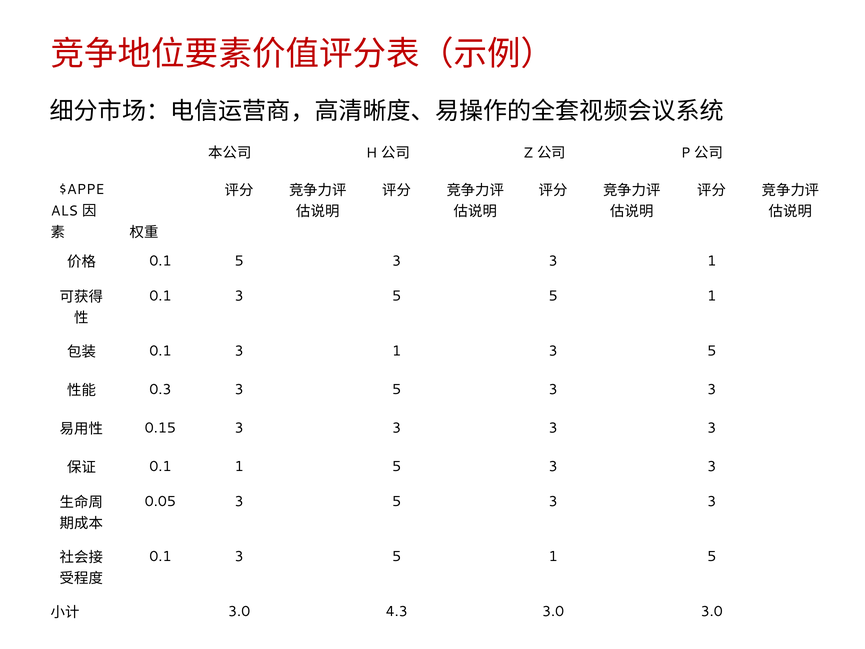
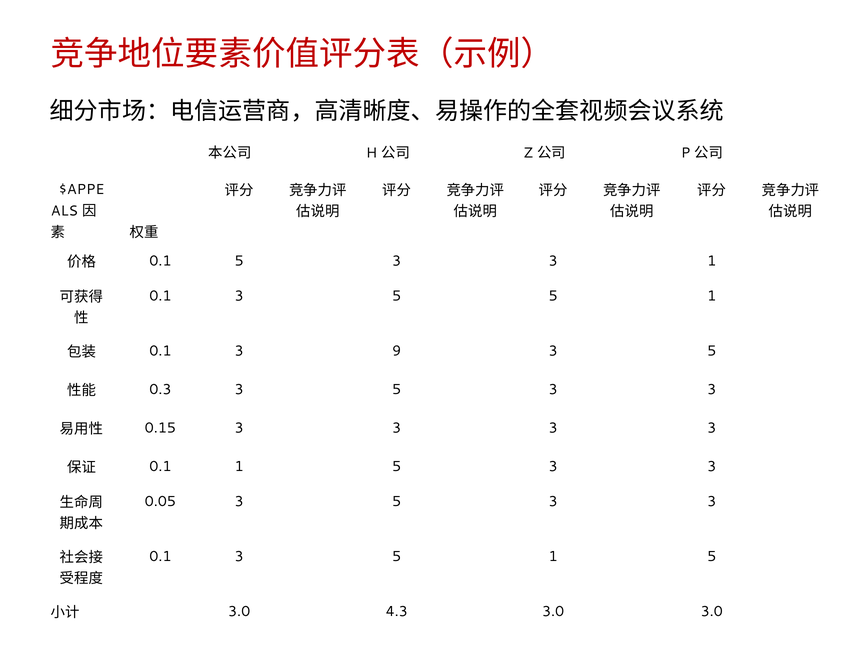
0.1 3 1: 1 -> 9
